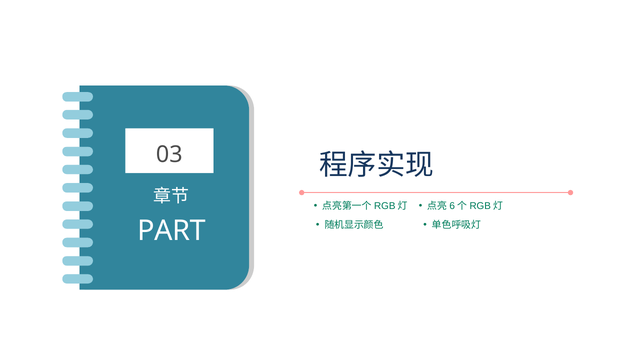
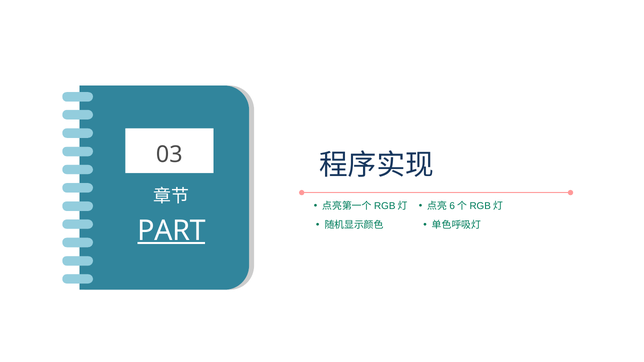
PART underline: none -> present
